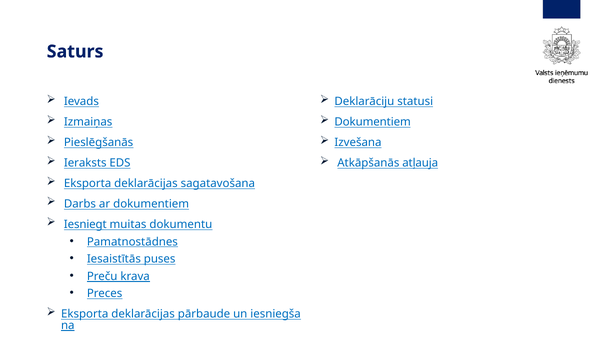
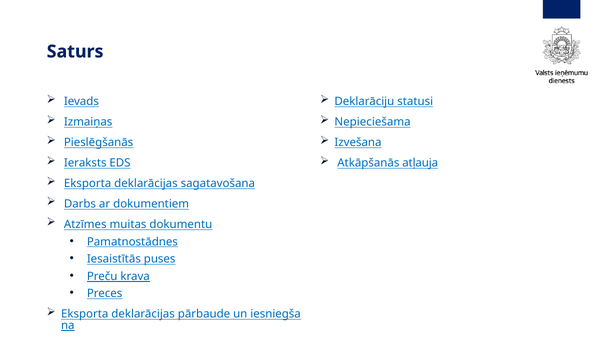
Dokumentiem at (373, 122): Dokumentiem -> Nepieciešama
Iesniegt: Iesniegt -> Atzīmes
